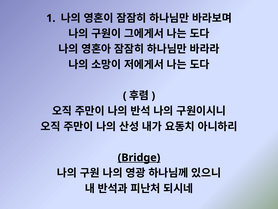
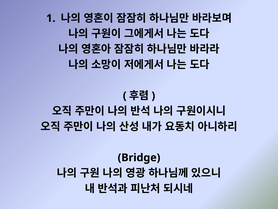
Bridge underline: present -> none
